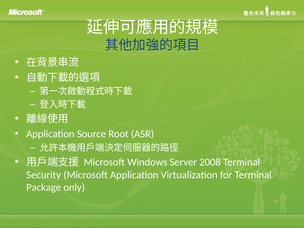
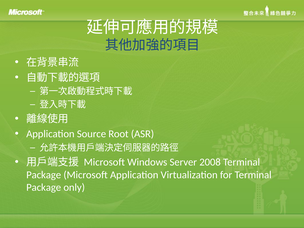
Security at (44, 175): Security -> Package
